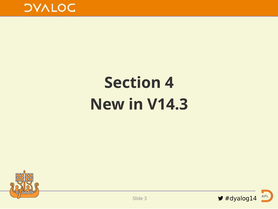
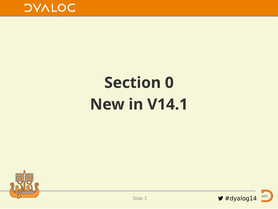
4: 4 -> 0
V14.3: V14.3 -> V14.1
